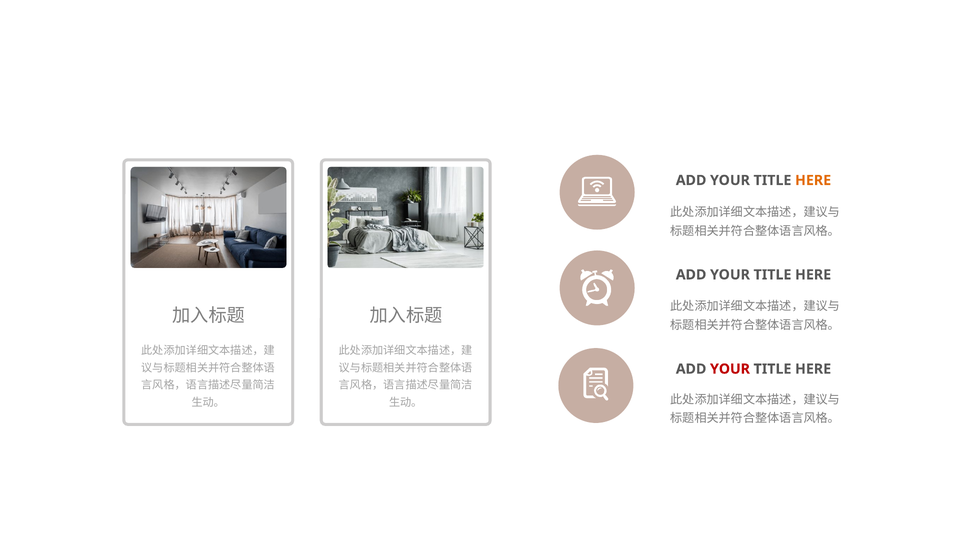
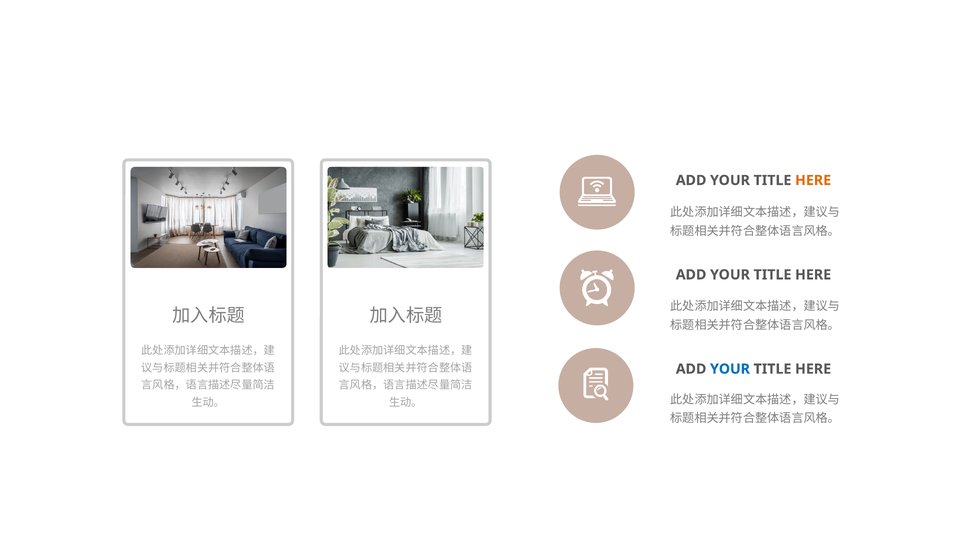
YOUR at (730, 369) colour: red -> blue
